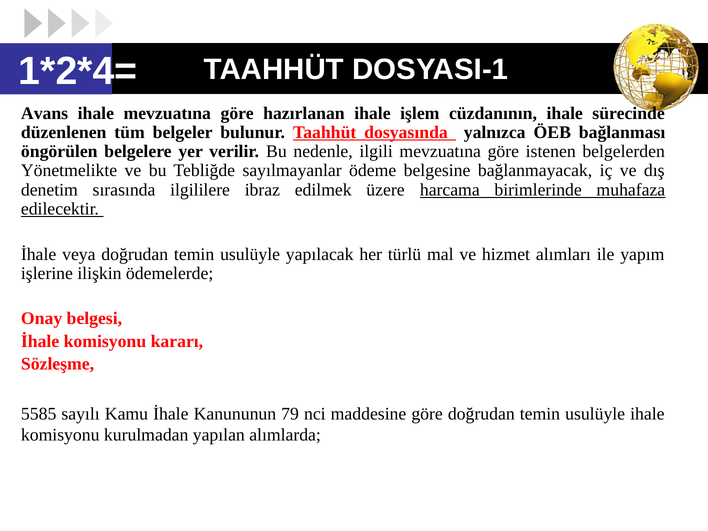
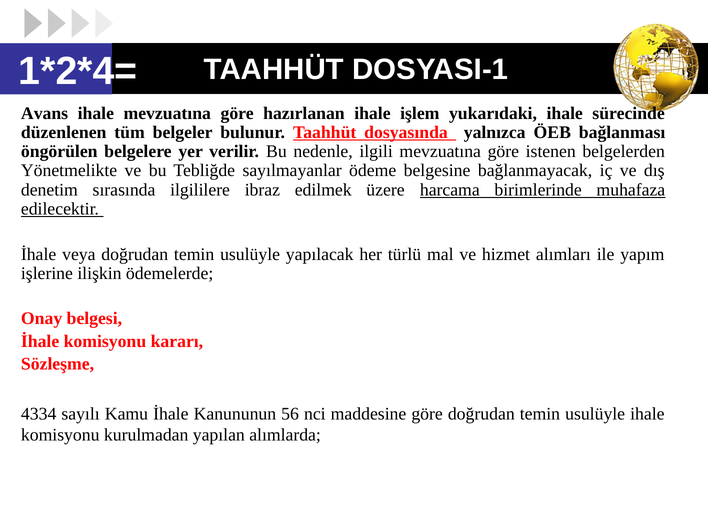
cüzdanının: cüzdanının -> yukarıdaki
5585: 5585 -> 4334
79: 79 -> 56
